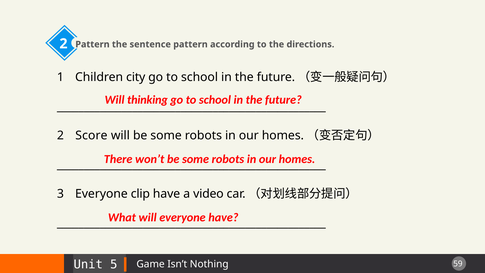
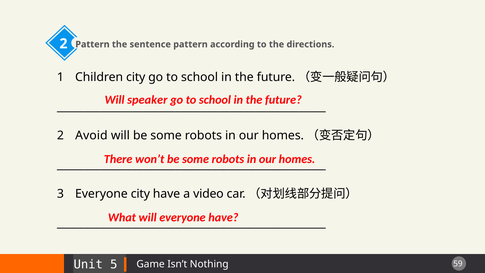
thinking: thinking -> speaker
Score: Score -> Avoid
Everyone clip: clip -> city
